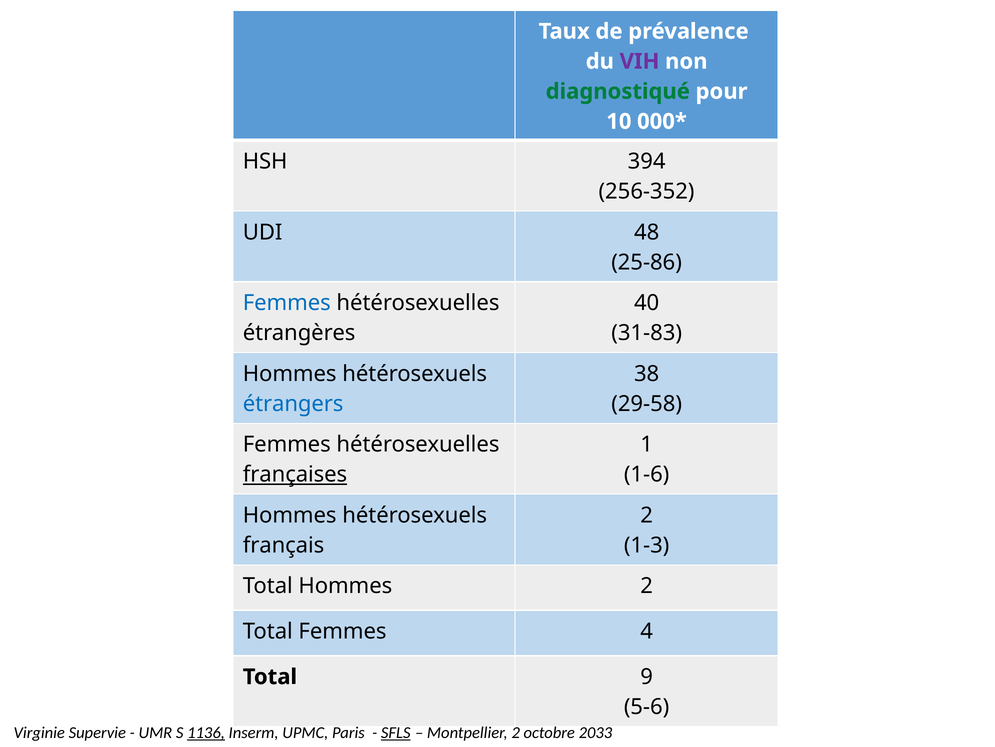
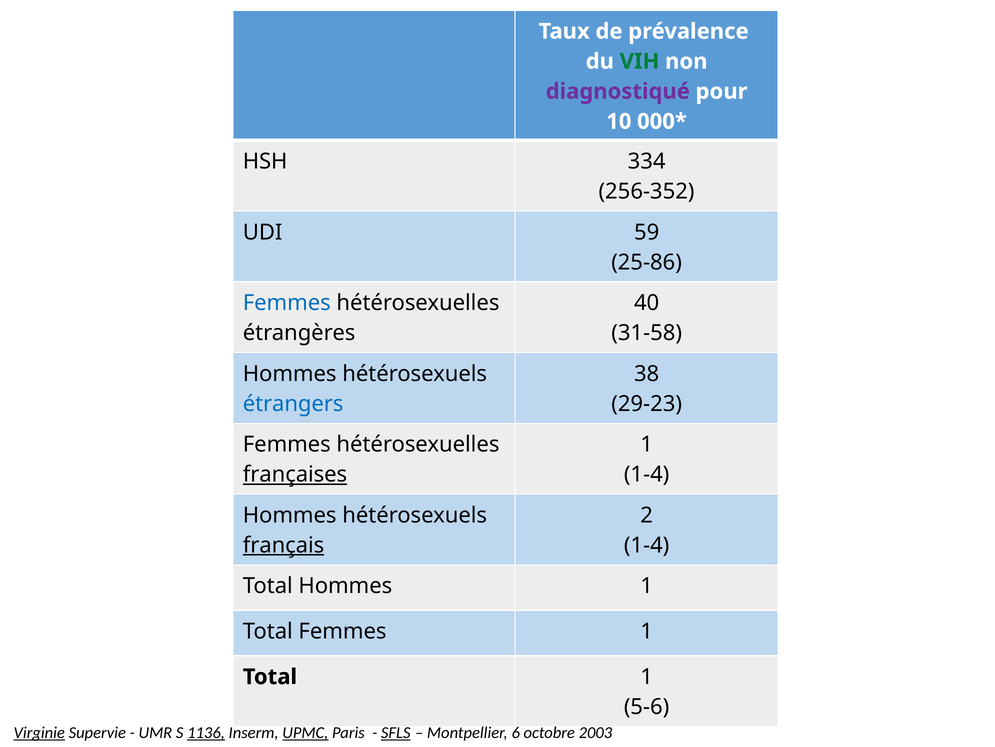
VIH colour: purple -> green
diagnostiqué colour: green -> purple
394: 394 -> 334
48: 48 -> 59
31-83: 31-83 -> 31-58
29-58: 29-58 -> 29-23
1-6 at (647, 474): 1-6 -> 1-4
français underline: none -> present
1-3 at (647, 545): 1-3 -> 1-4
Hommes 2: 2 -> 1
Femmes 4: 4 -> 1
Total 9: 9 -> 1
Virginie underline: none -> present
UPMC underline: none -> present
Montpellier 2: 2 -> 6
2033: 2033 -> 2003
